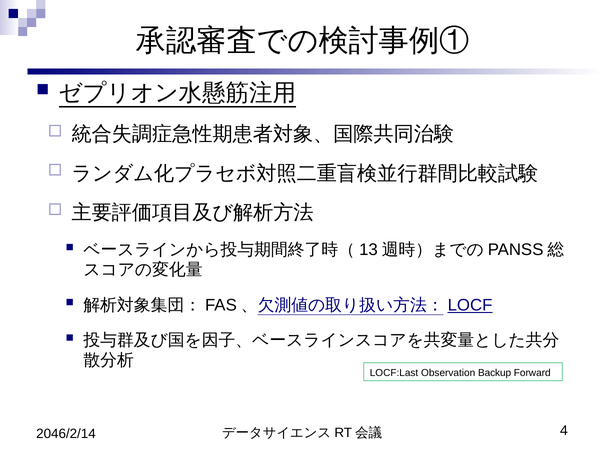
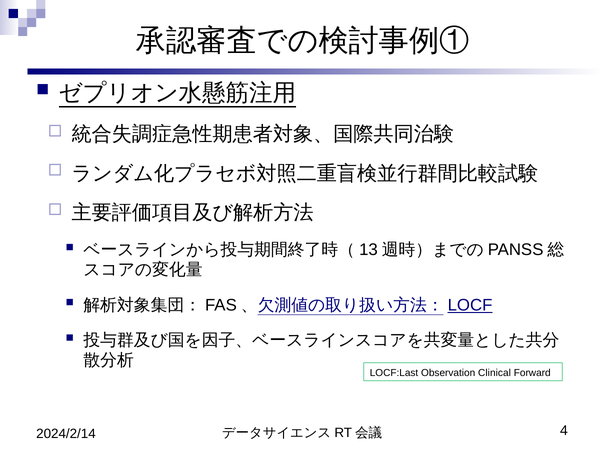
Backup: Backup -> Clinical
2046/2/14: 2046/2/14 -> 2024/2/14
